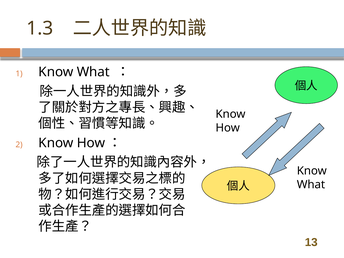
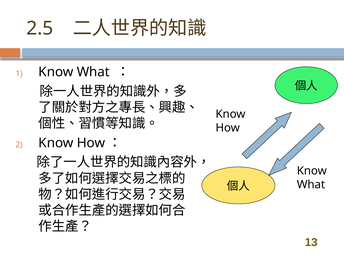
1.3: 1.3 -> 2.5
